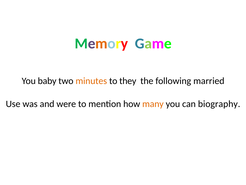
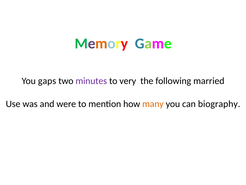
baby: baby -> gaps
minutes colour: orange -> purple
they: they -> very
